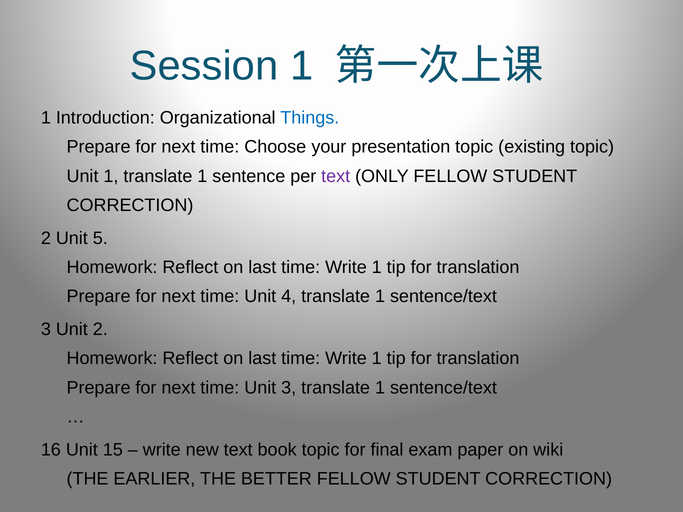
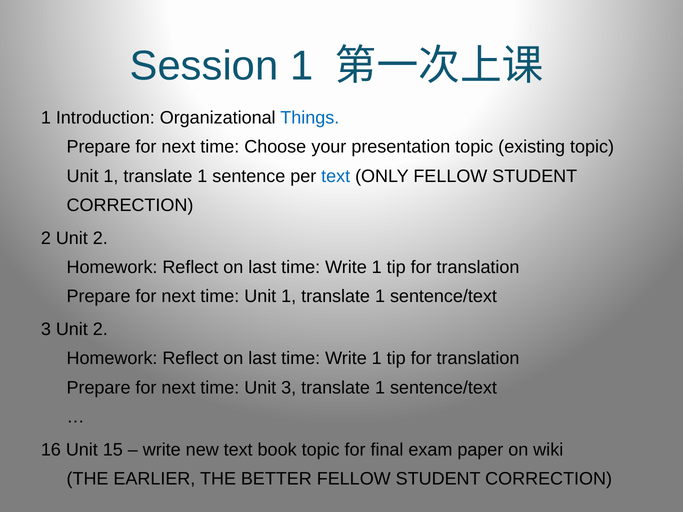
text at (336, 176) colour: purple -> blue
2 Unit 5: 5 -> 2
time Unit 4: 4 -> 1
